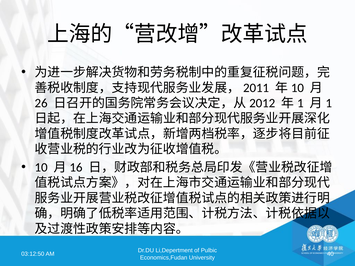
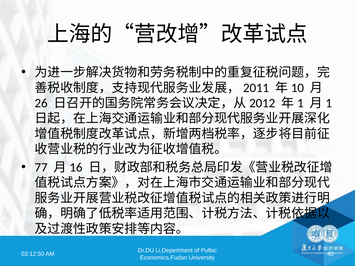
10: 10 -> 77
